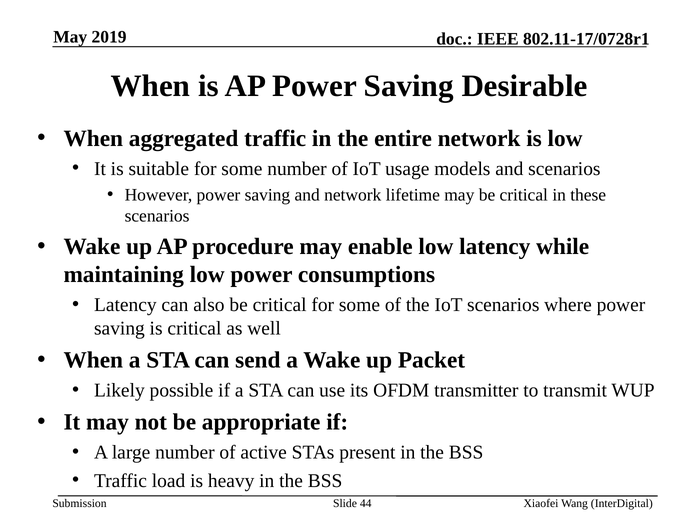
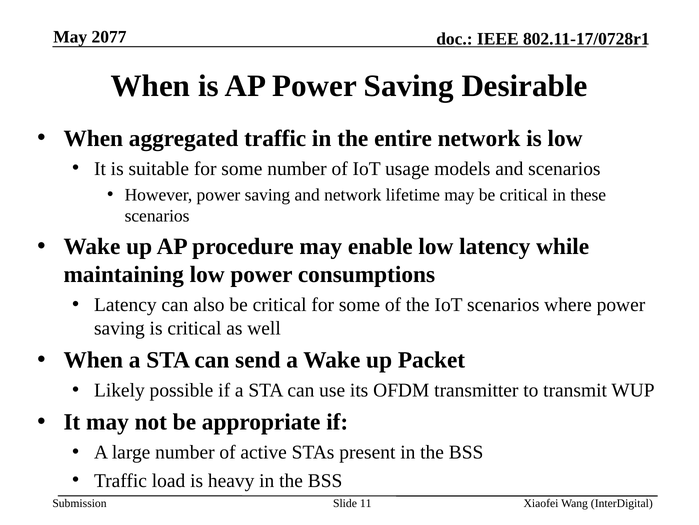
2019: 2019 -> 2077
44: 44 -> 11
